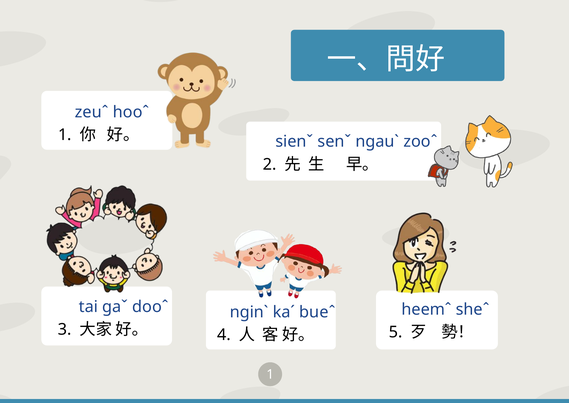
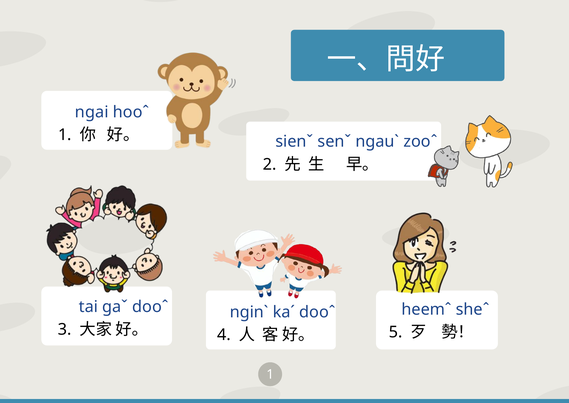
zeuˆ: zeuˆ -> ngai
kaˊ bueˆ: bueˆ -> dooˆ
